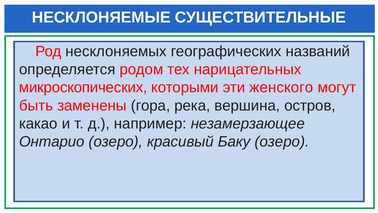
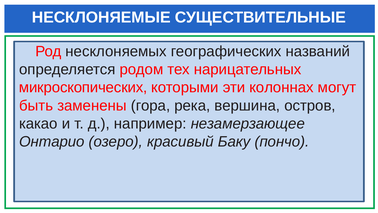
женского: женского -> колоннах
Баку озеро: озеро -> пончо
